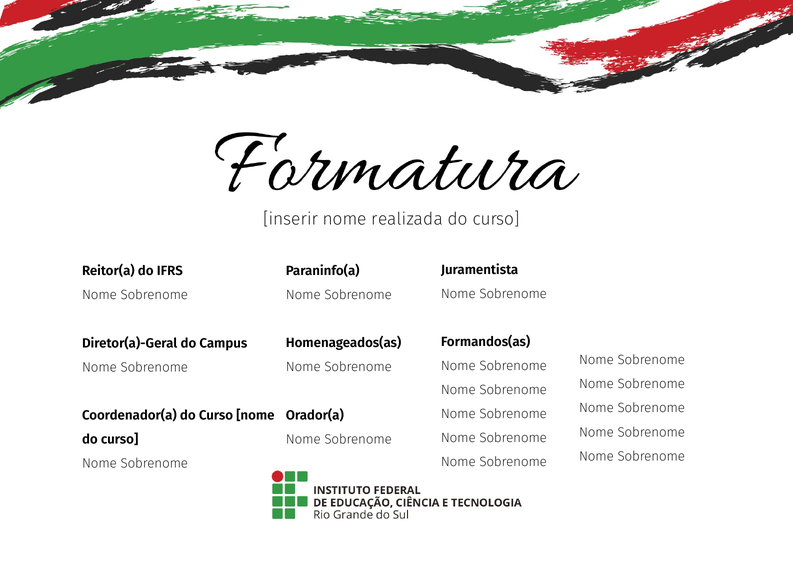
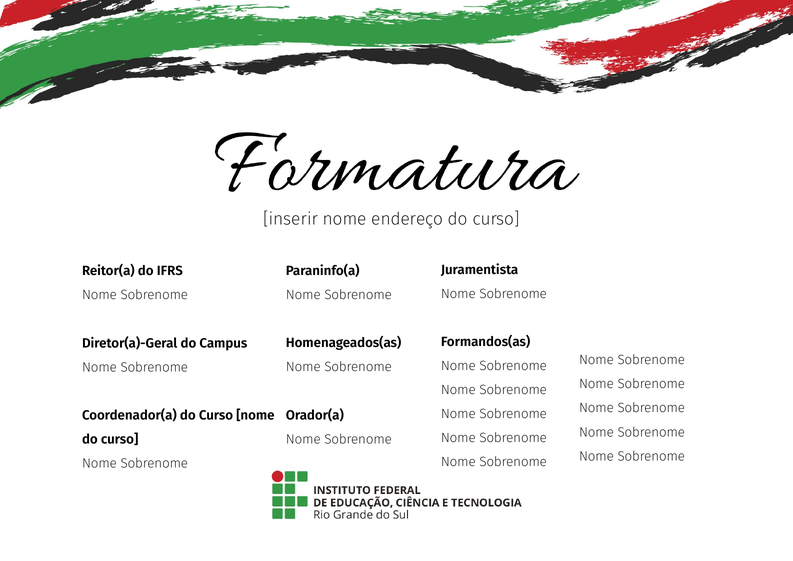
realizada: realizada -> endereço
